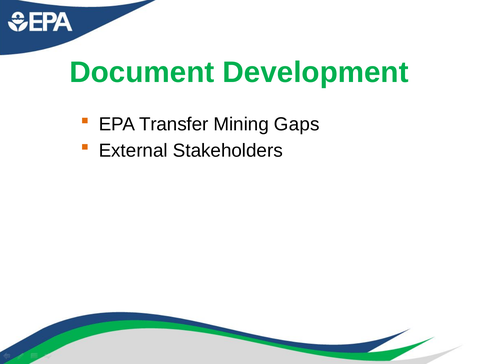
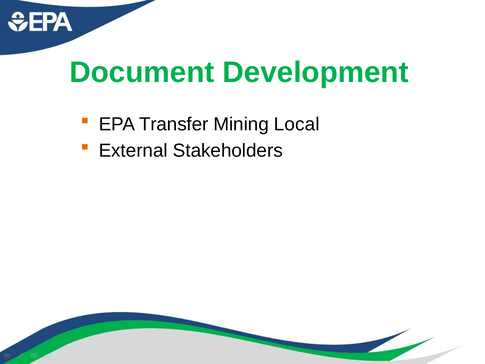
Gaps: Gaps -> Local
